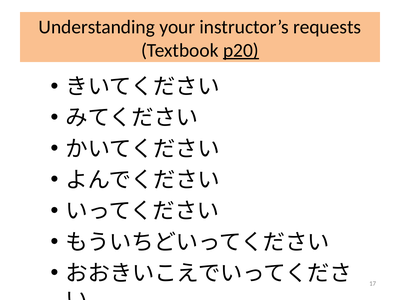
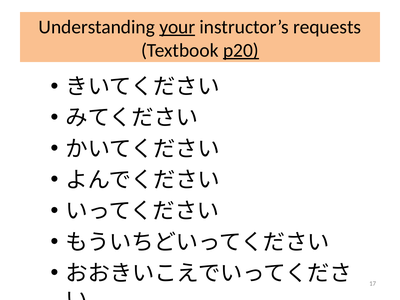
your underline: none -> present
